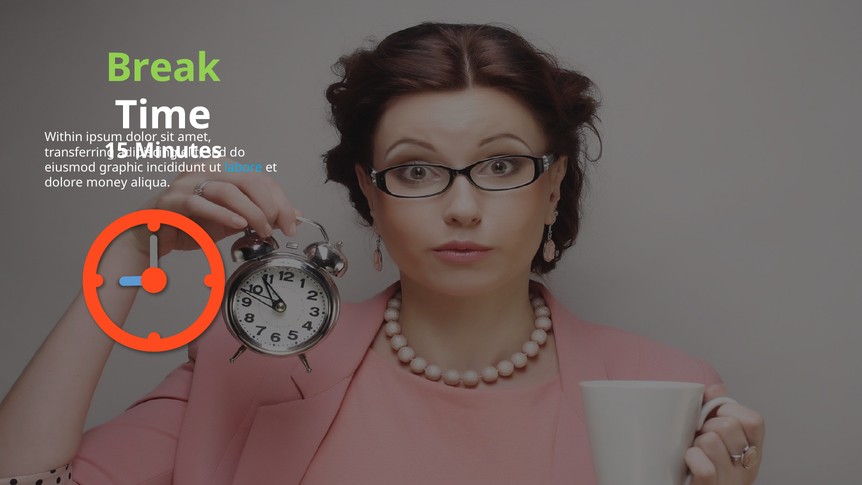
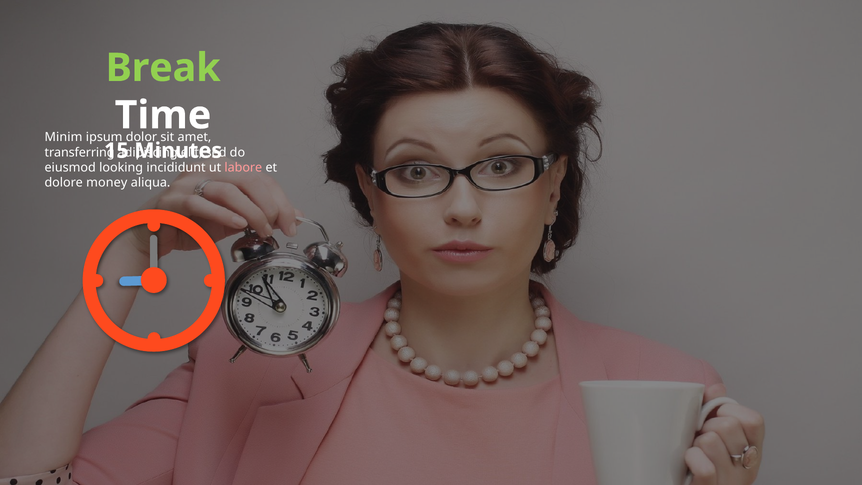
Within: Within -> Minim
graphic: graphic -> looking
labore colour: light blue -> pink
